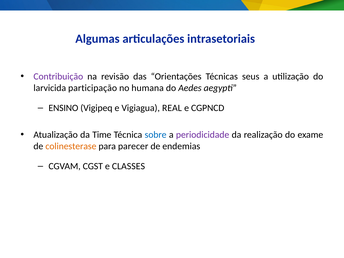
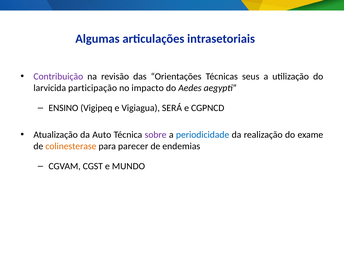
humana: humana -> impacto
REAL: REAL -> SERÁ
Time: Time -> Auto
sobre colour: blue -> purple
periodicidade colour: purple -> blue
CLASSES: CLASSES -> MUNDO
